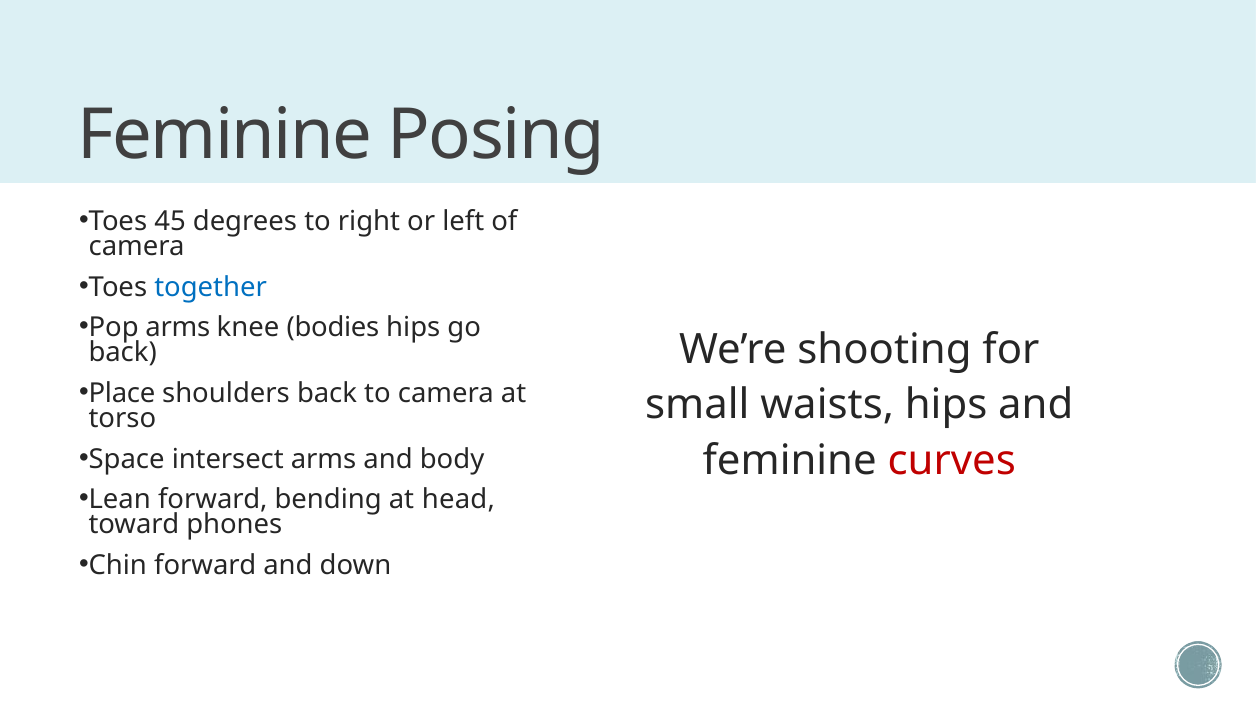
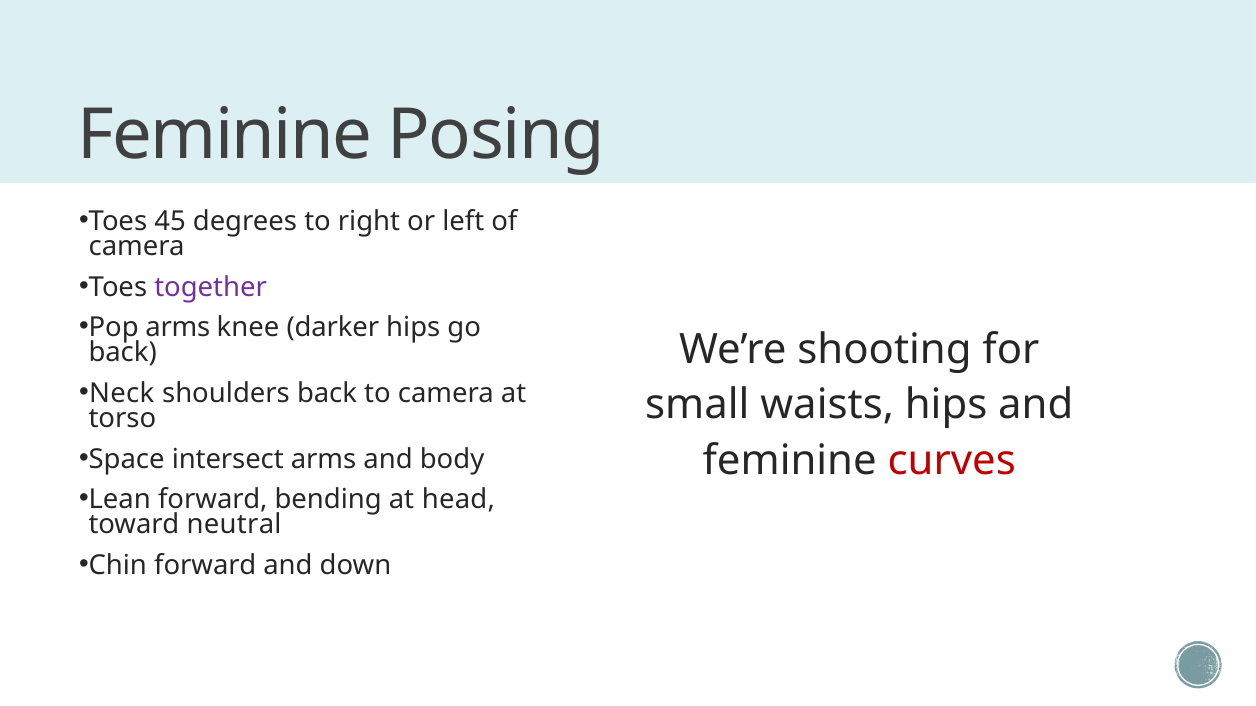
together colour: blue -> purple
bodies: bodies -> darker
Place: Place -> Neck
phones: phones -> neutral
